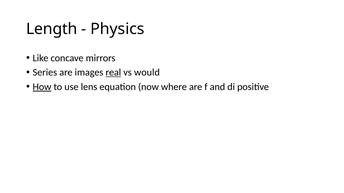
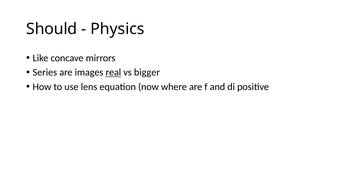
Length: Length -> Should
would: would -> bigger
How underline: present -> none
